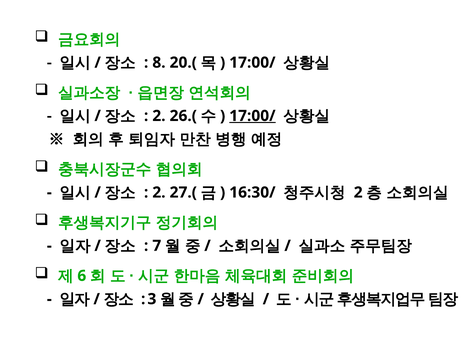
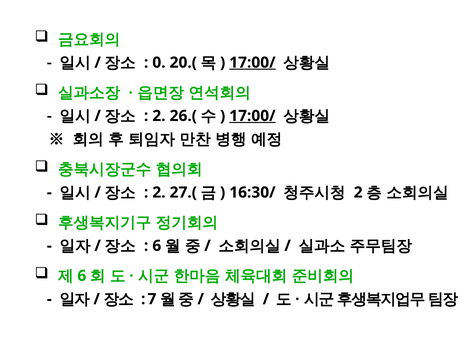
8: 8 -> 0
17:00/ at (252, 63) underline: none -> present
7 at (157, 246): 7 -> 6
3: 3 -> 7
